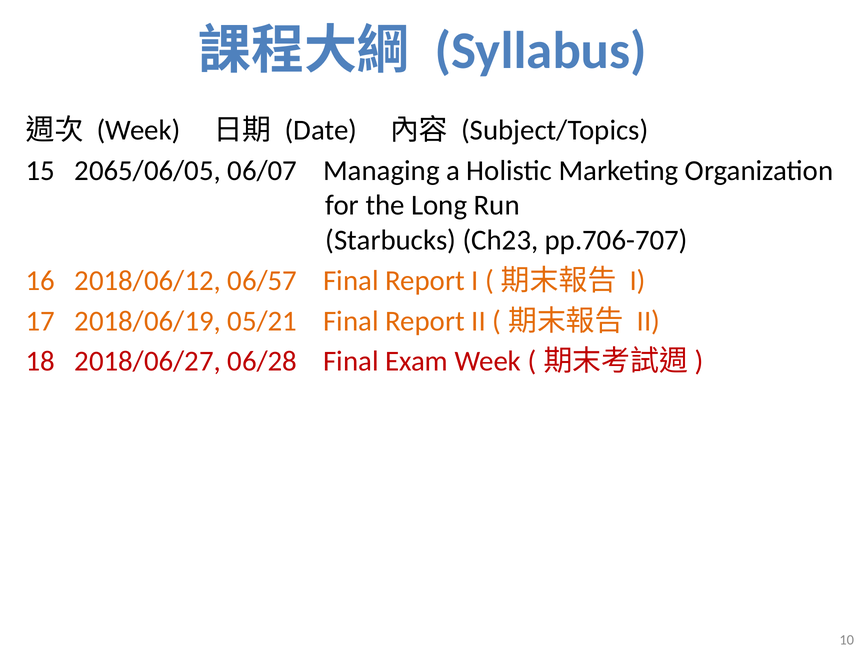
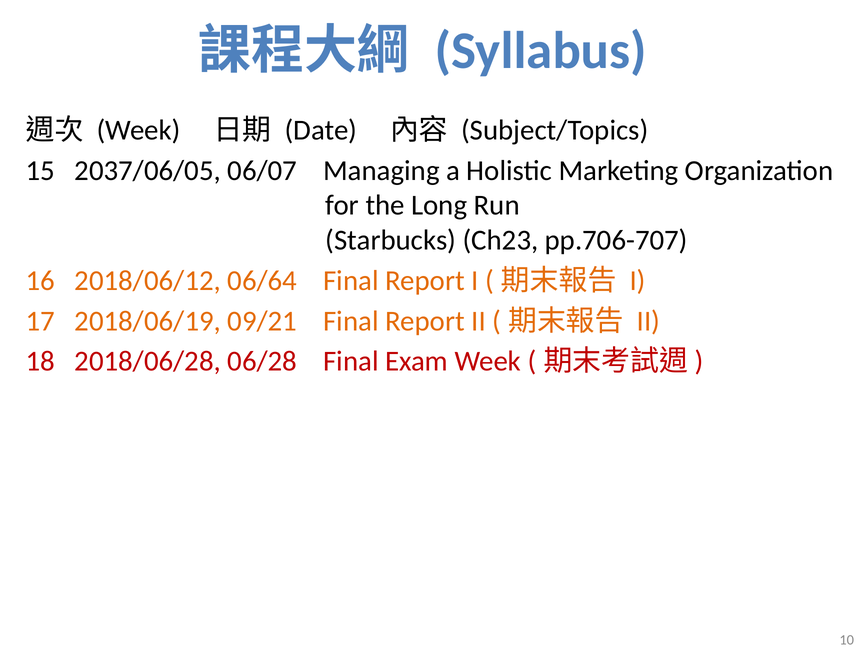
2065/06/05: 2065/06/05 -> 2037/06/05
06/57: 06/57 -> 06/64
05/21: 05/21 -> 09/21
2018/06/27: 2018/06/27 -> 2018/06/28
